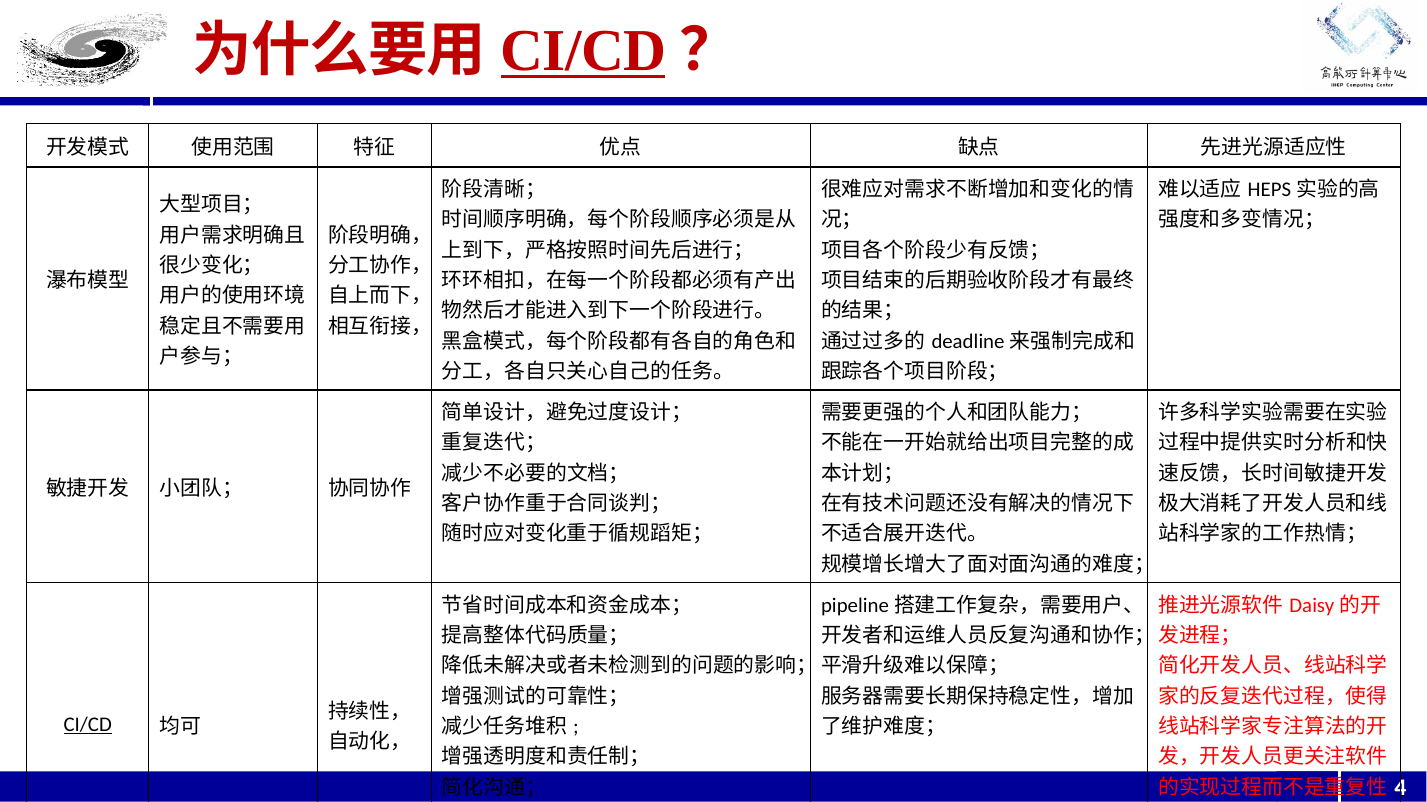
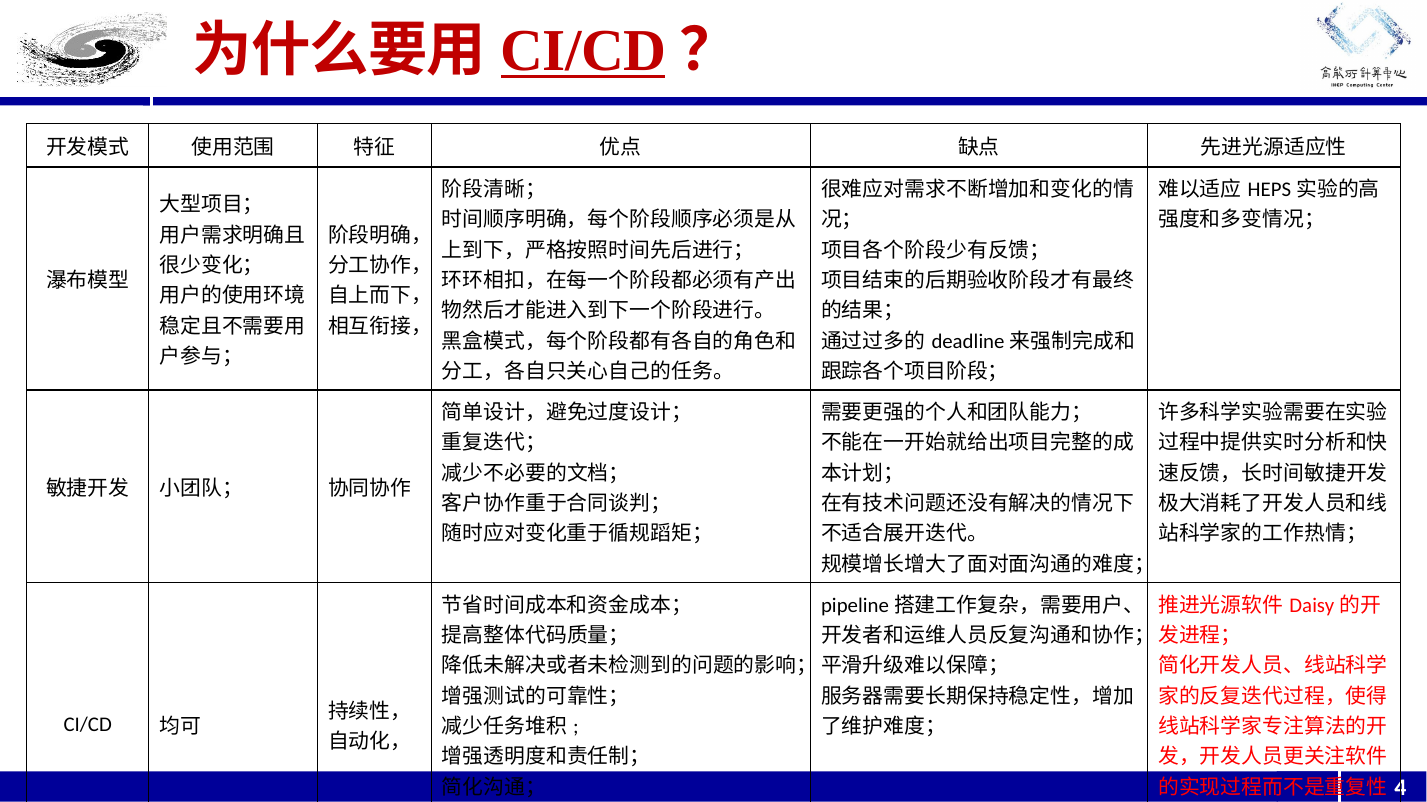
CI/CD at (88, 725) underline: present -> none
